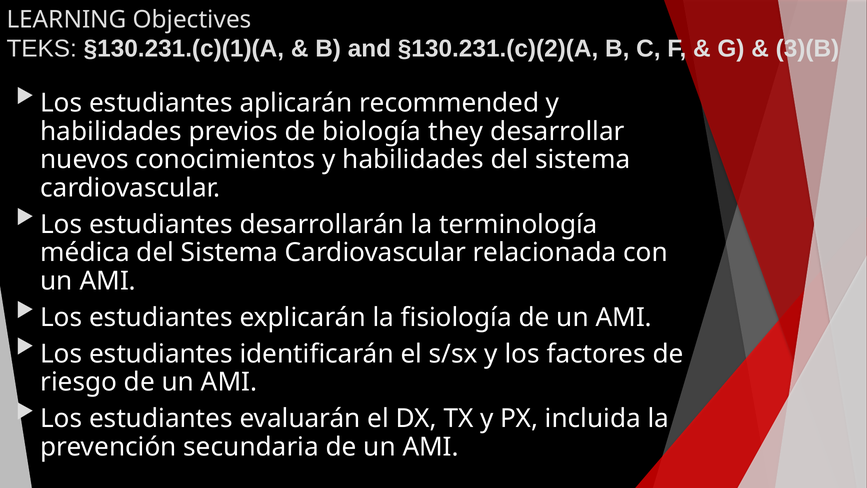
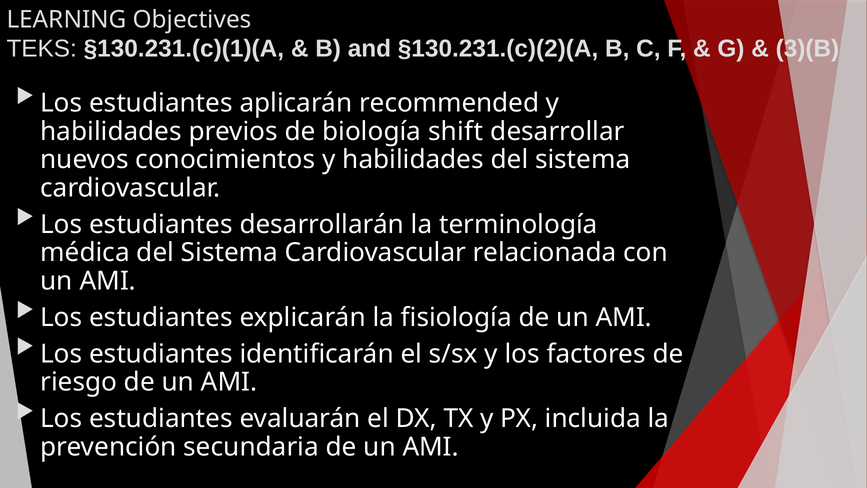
they: they -> shift
